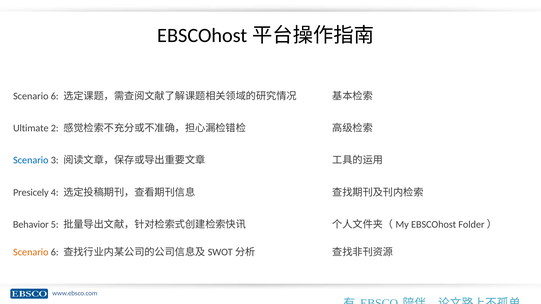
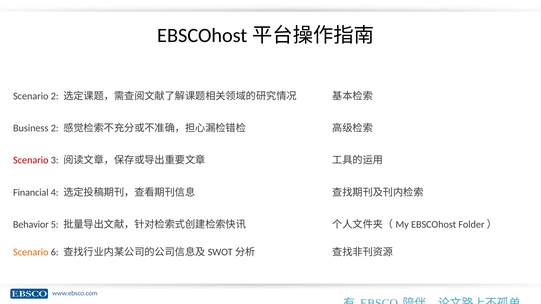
6 at (55, 96): 6 -> 2
Ultimate: Ultimate -> Business
Scenario at (31, 160) colour: blue -> red
Presicely: Presicely -> Financial
